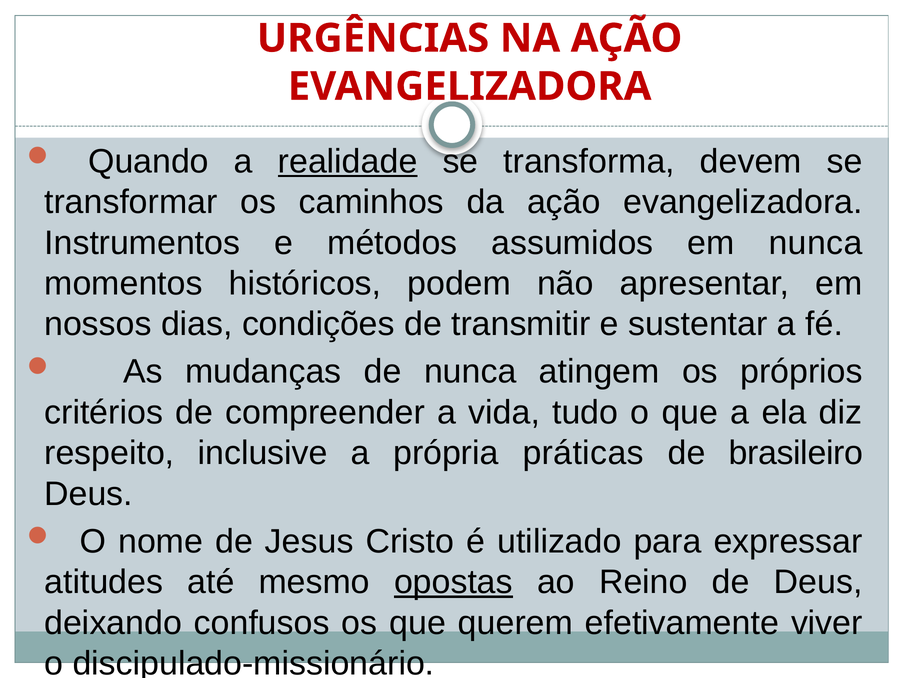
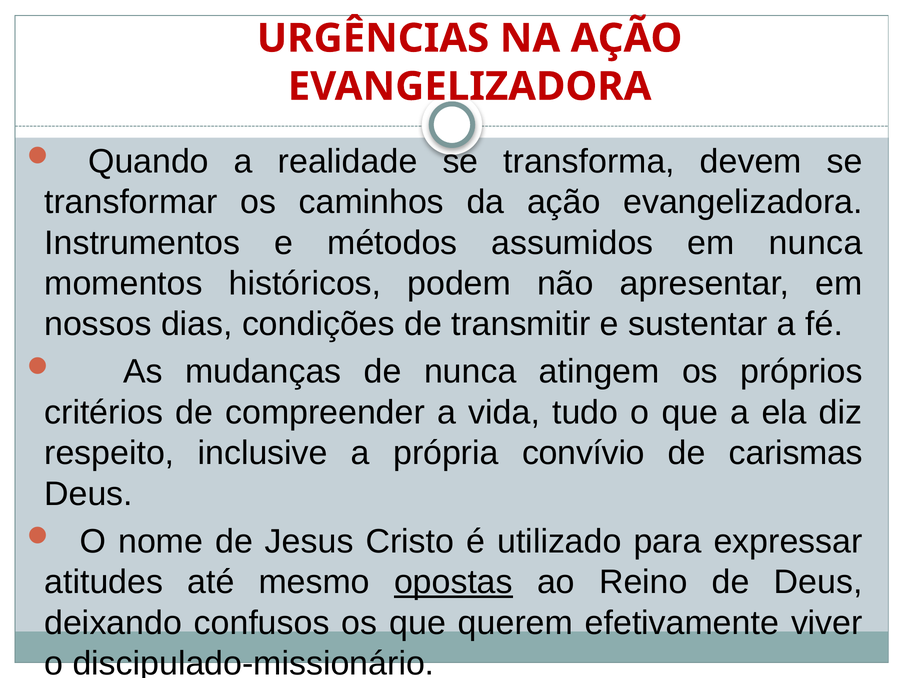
realidade underline: present -> none
práticas: práticas -> convívio
brasileiro: brasileiro -> carismas
